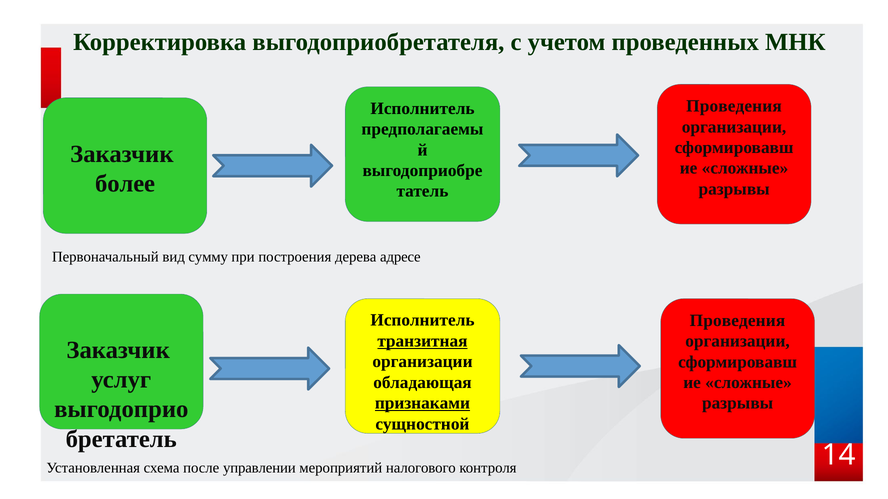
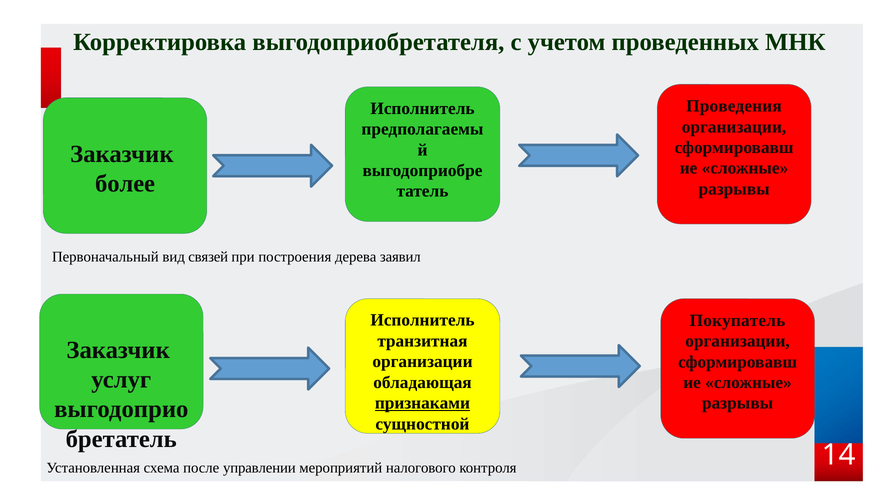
сумму: сумму -> связей
адресе: адресе -> заявил
Проведения at (737, 321): Проведения -> Покупатель
транзитная underline: present -> none
